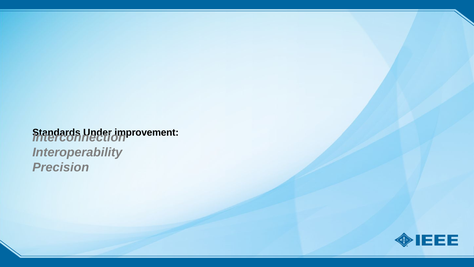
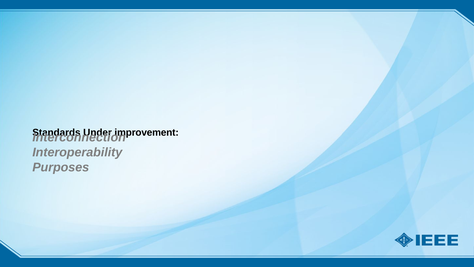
Precision: Precision -> Purposes
